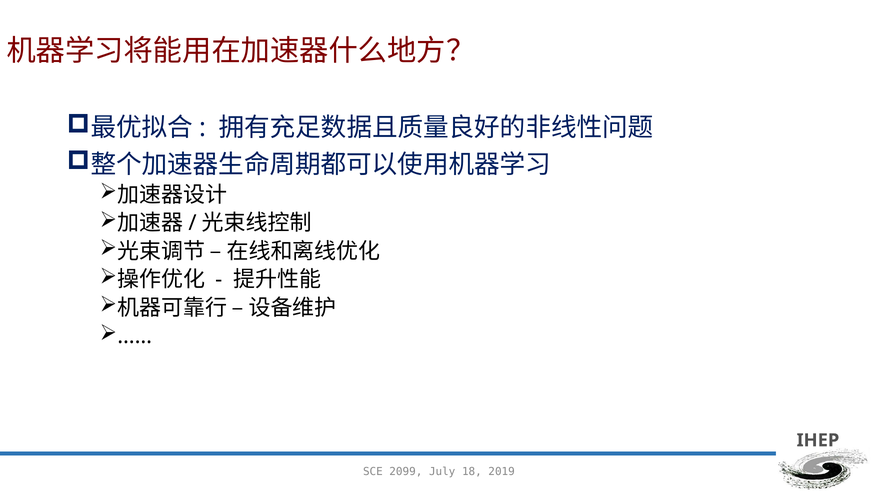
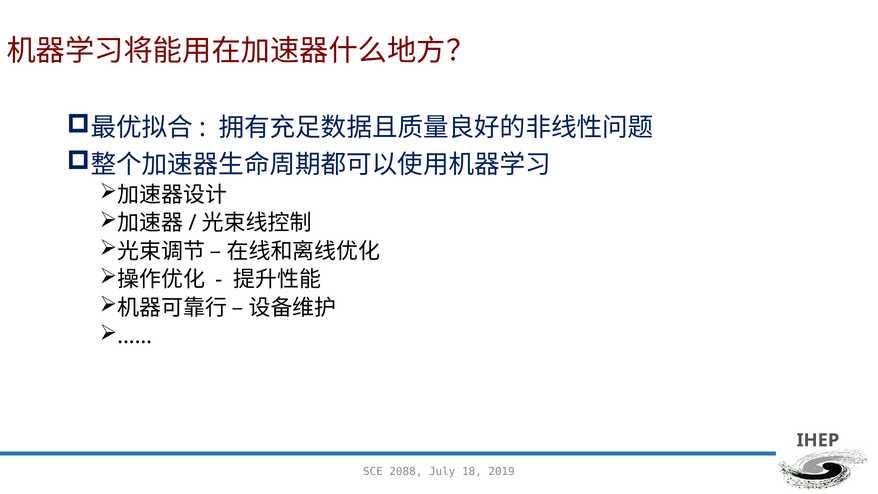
2099: 2099 -> 2088
